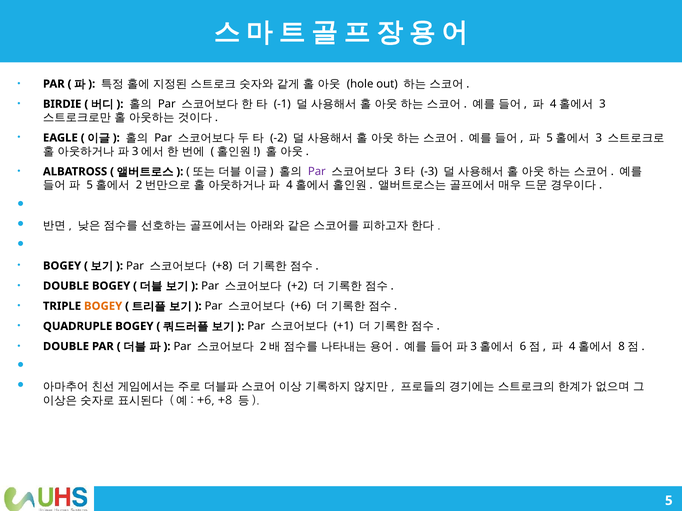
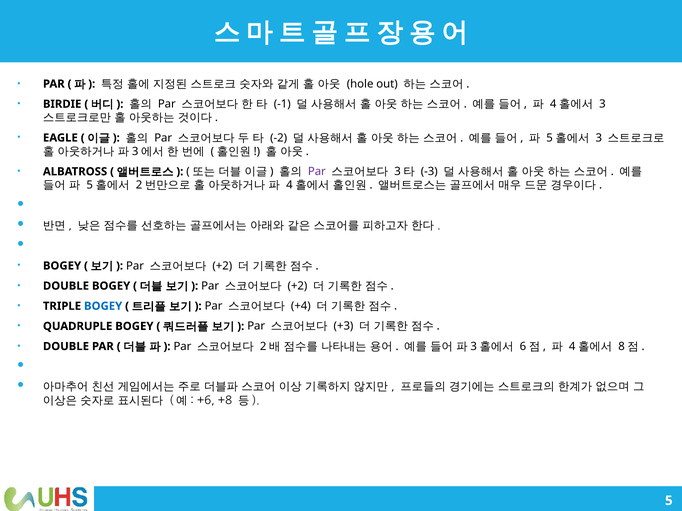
+8 at (222, 266): +8 -> +2
BOGEY at (103, 306) colour: orange -> blue
+6 at (301, 306): +6 -> +4
+1: +1 -> +3
